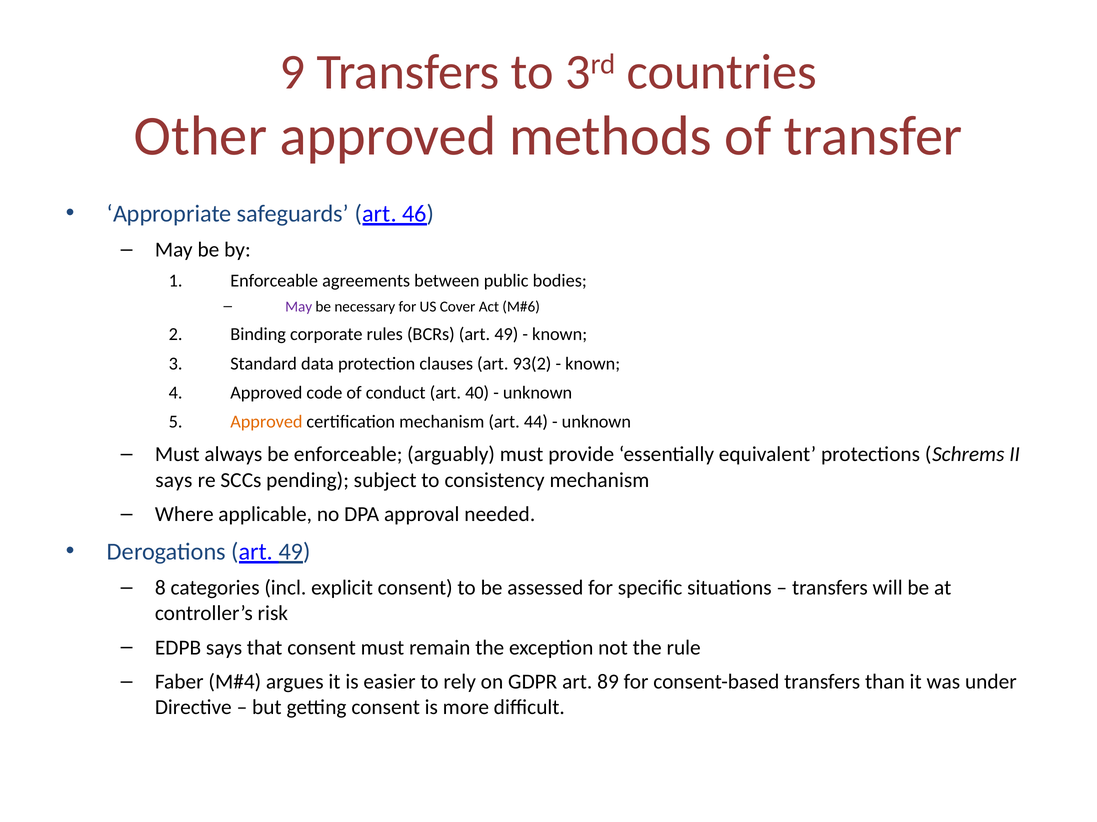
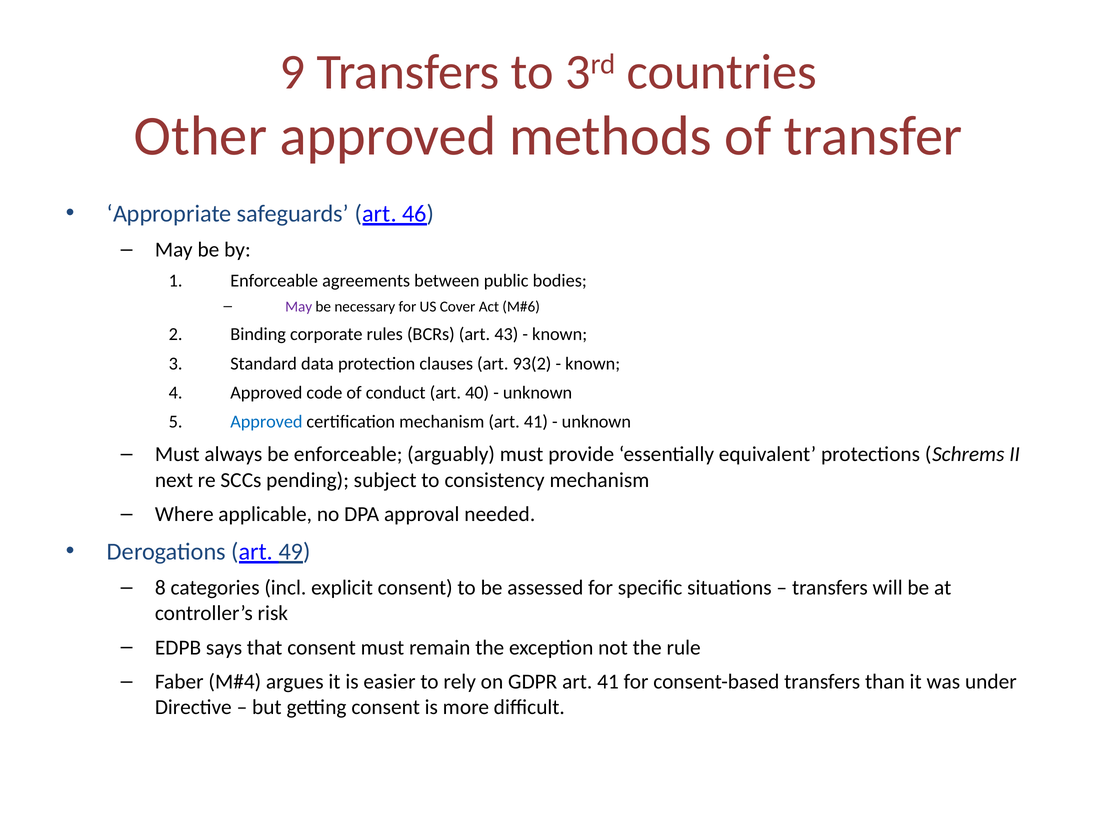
BCRs art 49: 49 -> 43
Approved at (266, 422) colour: orange -> blue
mechanism art 44: 44 -> 41
says at (174, 480): says -> next
GDPR art 89: 89 -> 41
